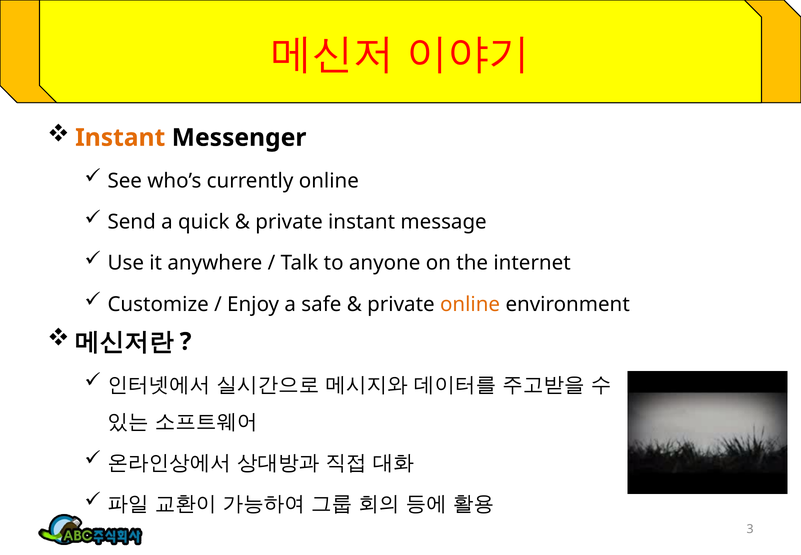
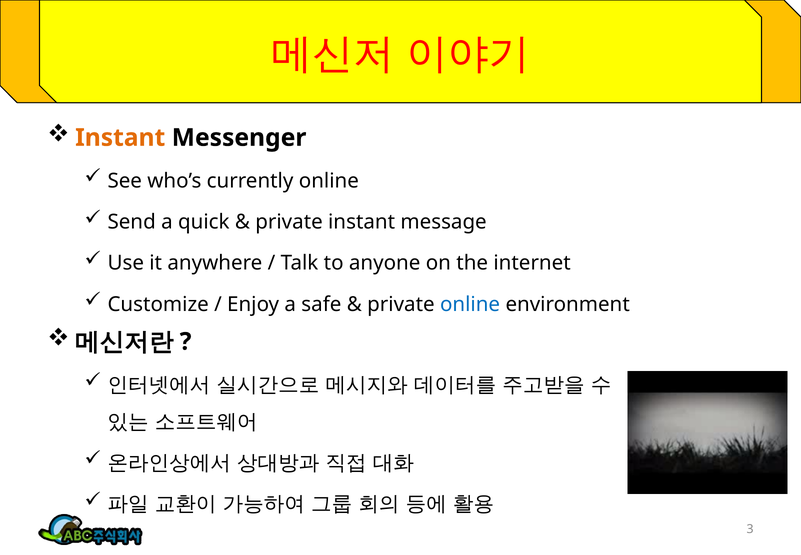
online at (470, 304) colour: orange -> blue
